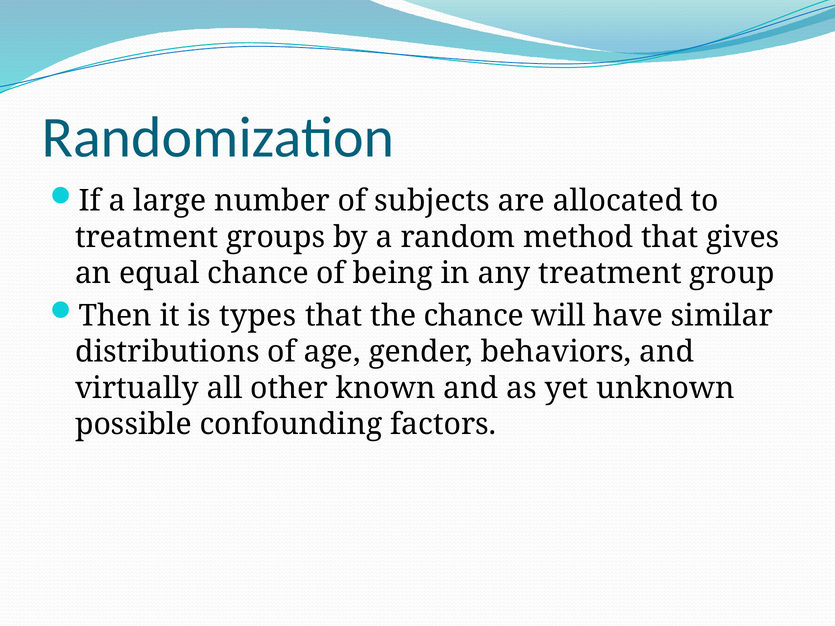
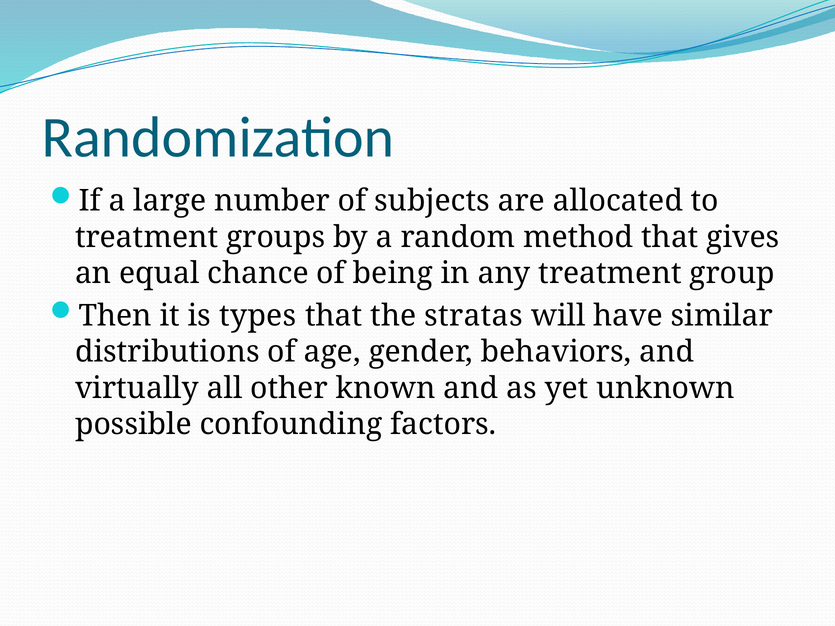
the chance: chance -> stratas
